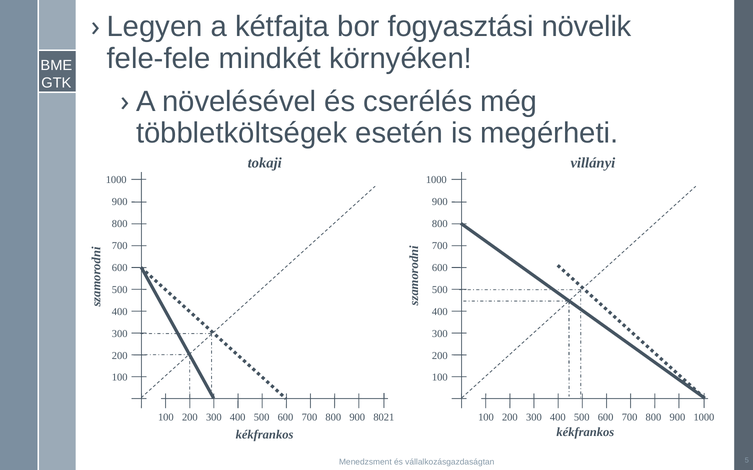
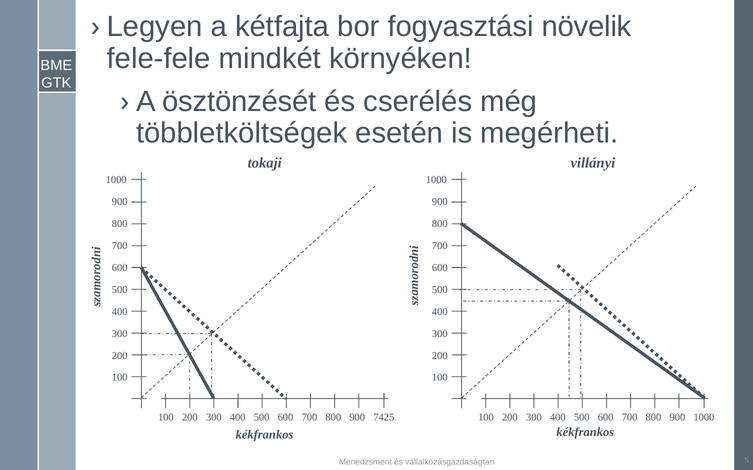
növelésével: növelésével -> ösztönzését
8021: 8021 -> 7425
